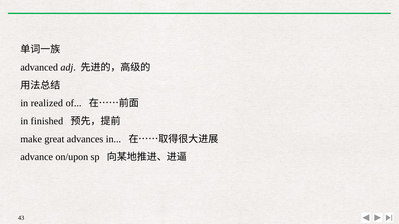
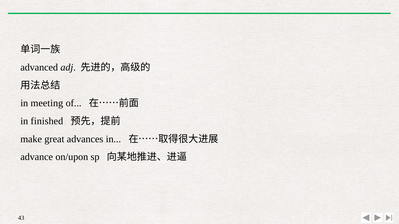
realized: realized -> meeting
